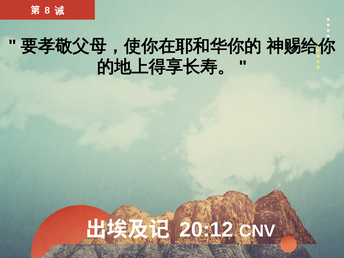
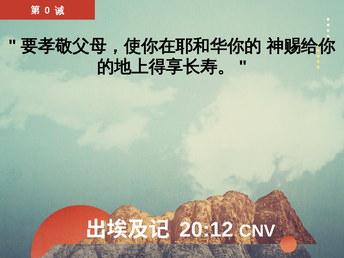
8: 8 -> 0
